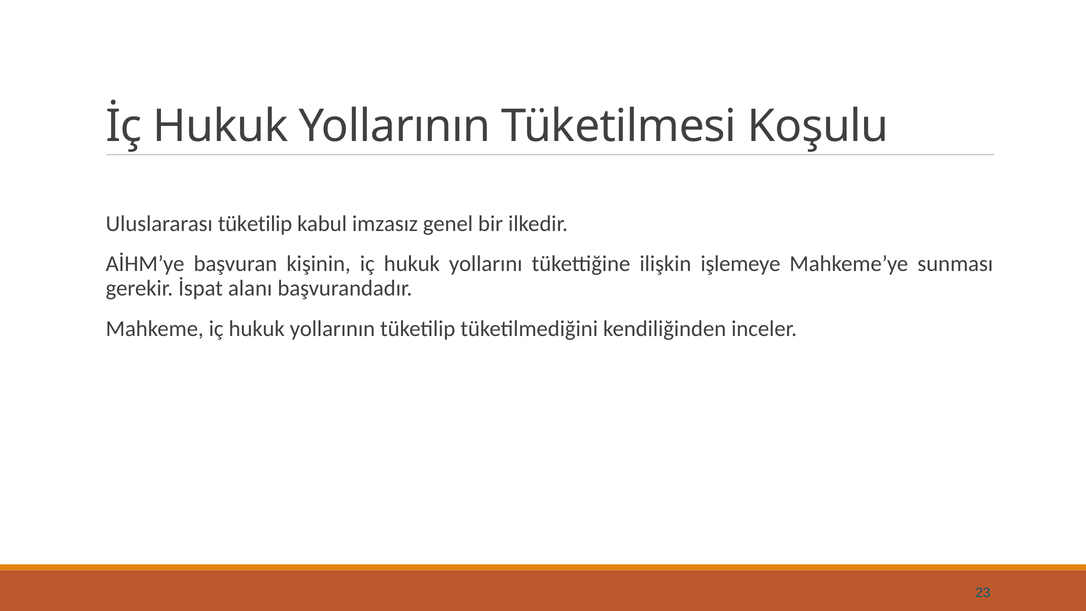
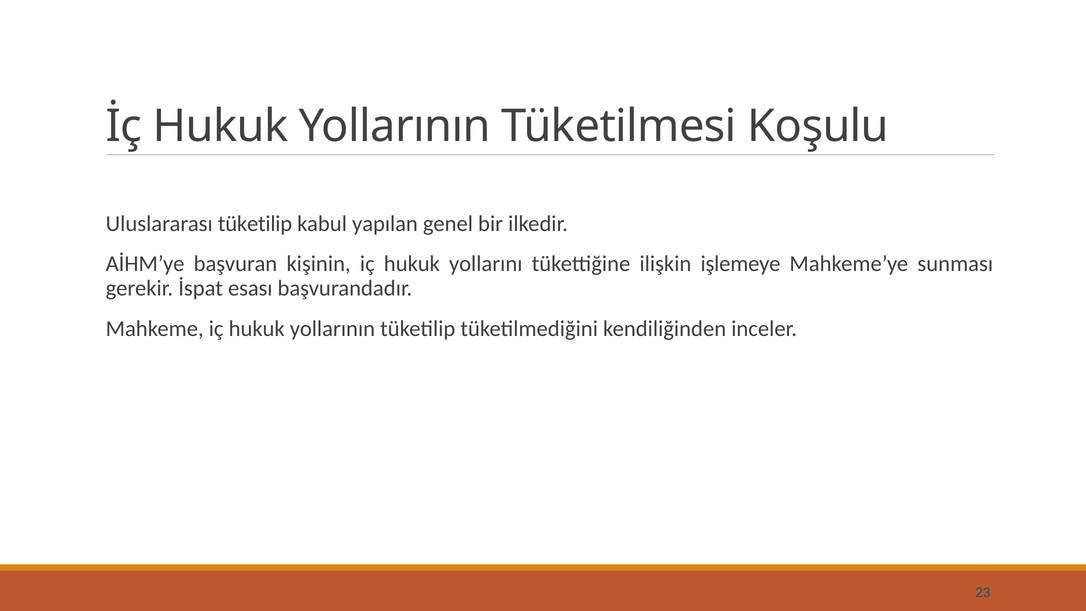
imzasız: imzasız -> yapılan
alanı: alanı -> esası
